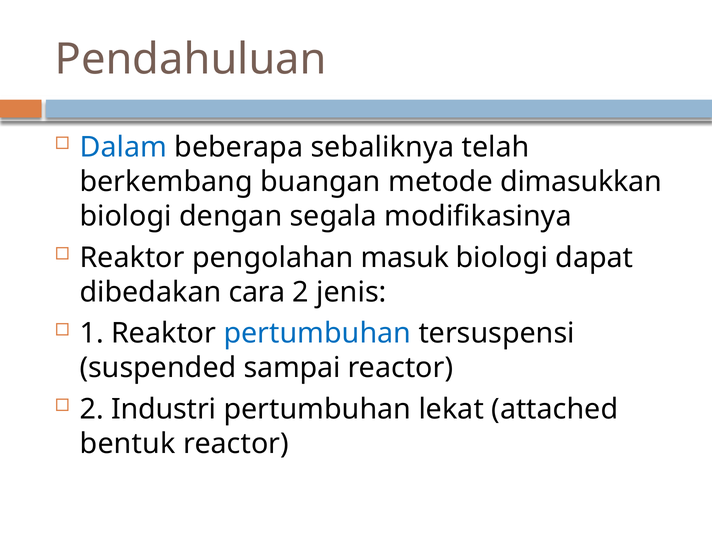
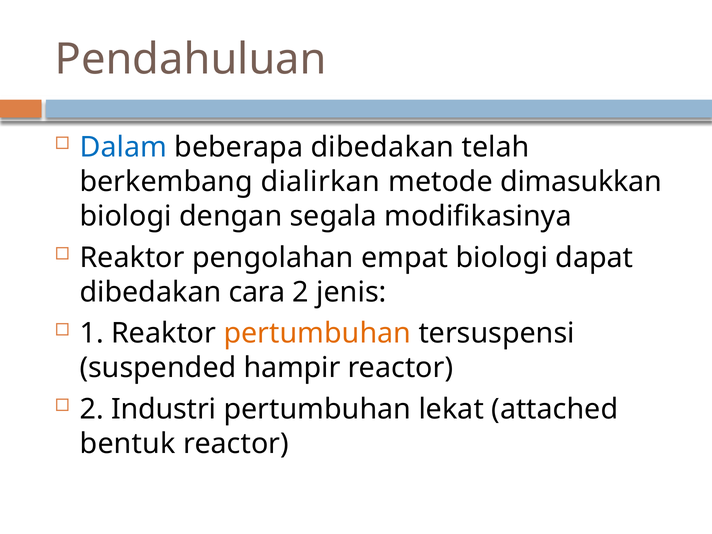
beberapa sebaliknya: sebaliknya -> dibedakan
buangan: buangan -> dialirkan
masuk: masuk -> empat
pertumbuhan at (317, 333) colour: blue -> orange
sampai: sampai -> hampir
